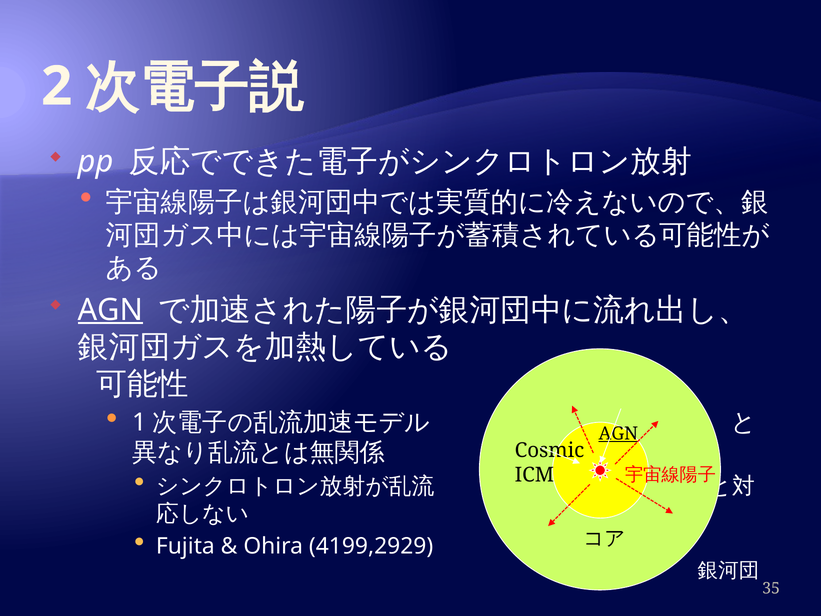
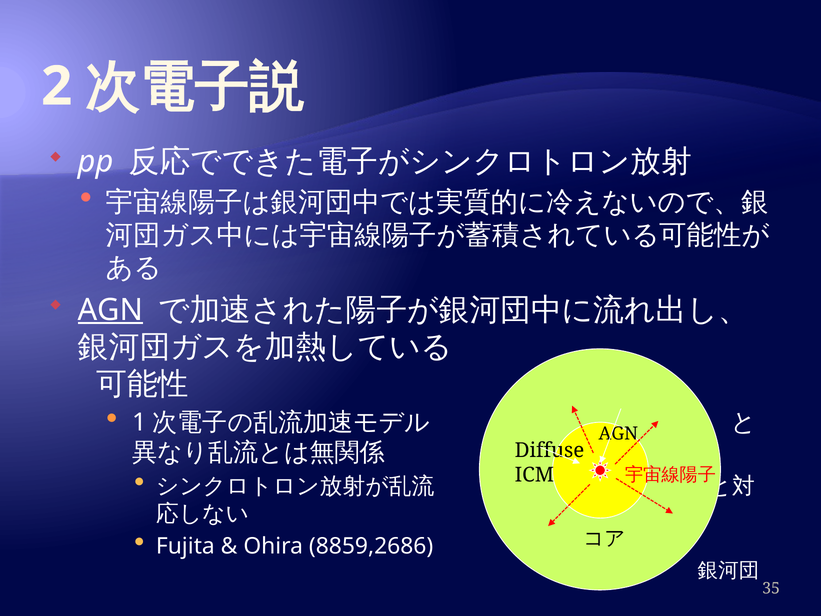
AGN at (618, 434) underline: present -> none
Cosmic: Cosmic -> Diffuse
4199,2929: 4199,2929 -> 8859,2686
